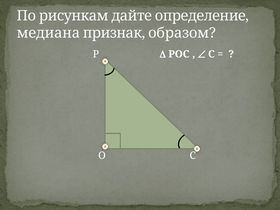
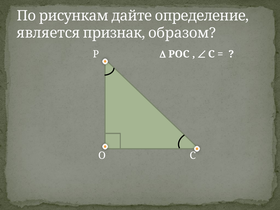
медиана: медиана -> является
